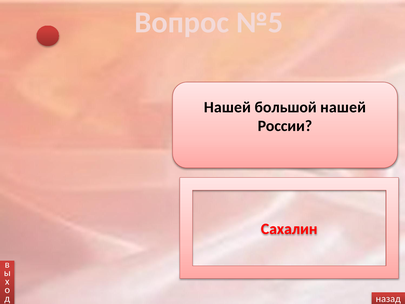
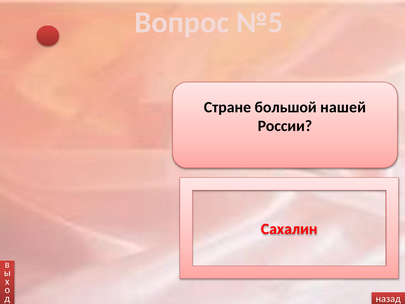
Нашей at (227, 107): Нашей -> Стране
